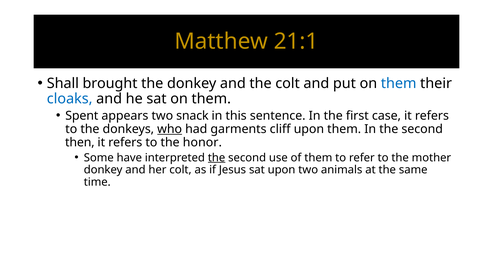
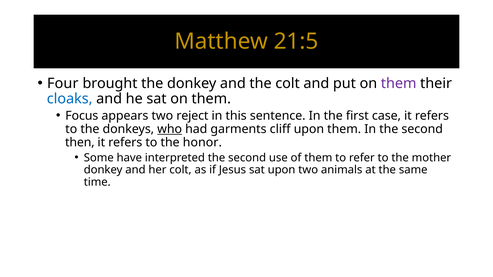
21:1: 21:1 -> 21:5
Shall: Shall -> Four
them at (399, 83) colour: blue -> purple
Spent: Spent -> Focus
snack: snack -> reject
the at (217, 158) underline: present -> none
